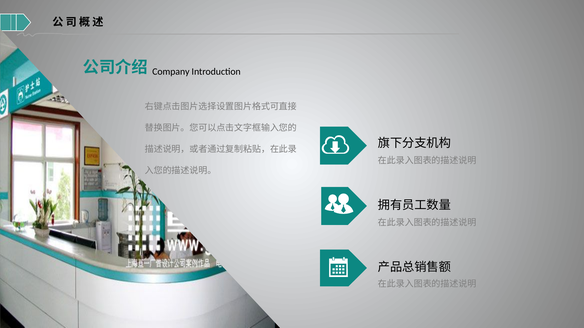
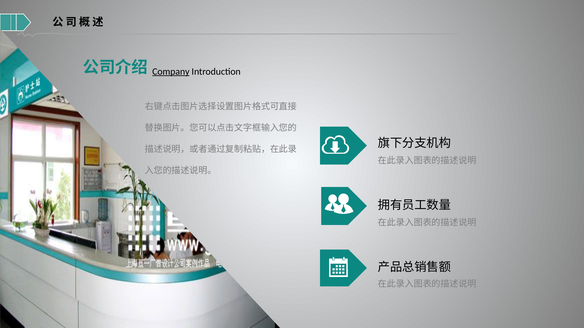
Company underline: none -> present
